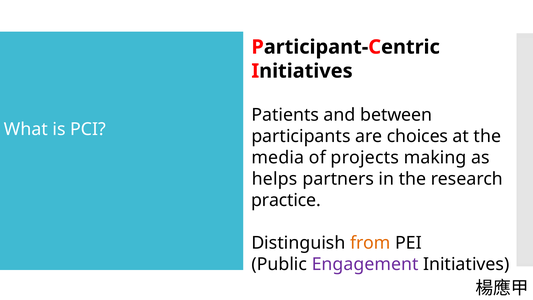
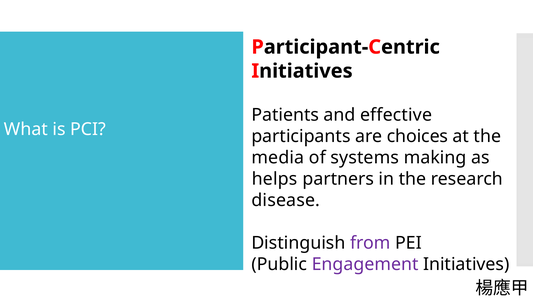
between: between -> effective
projects: projects -> systems
practice: practice -> disease
from colour: orange -> purple
